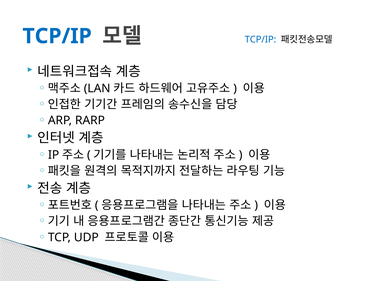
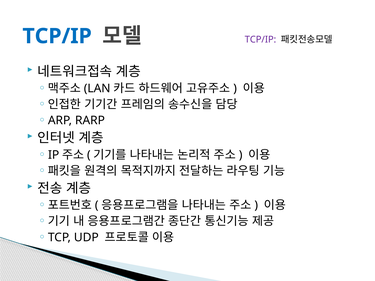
TCP/IP at (260, 39) colour: blue -> purple
